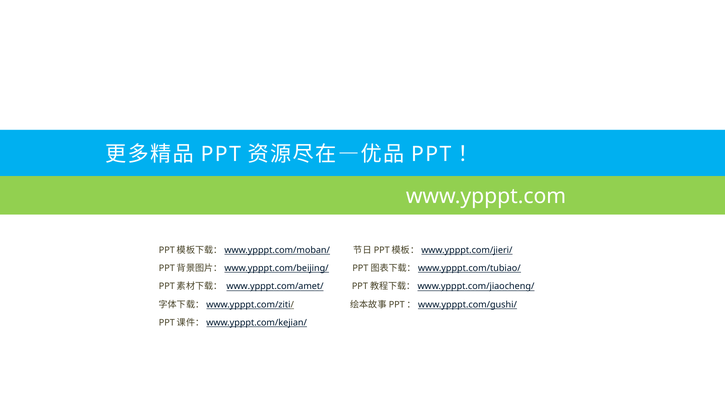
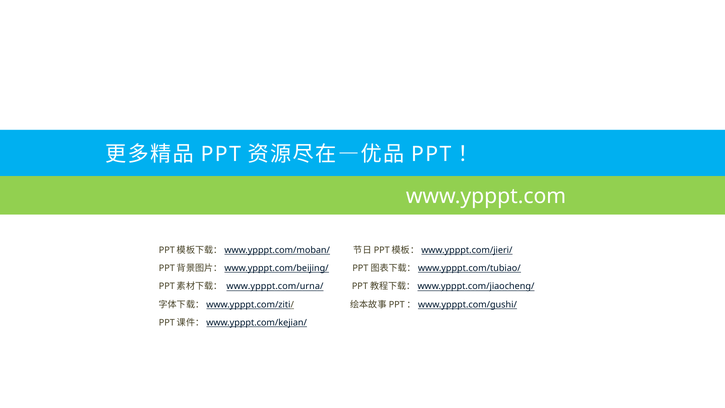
www.ypppt.com/amet/: www.ypppt.com/amet/ -> www.ypppt.com/urna/
